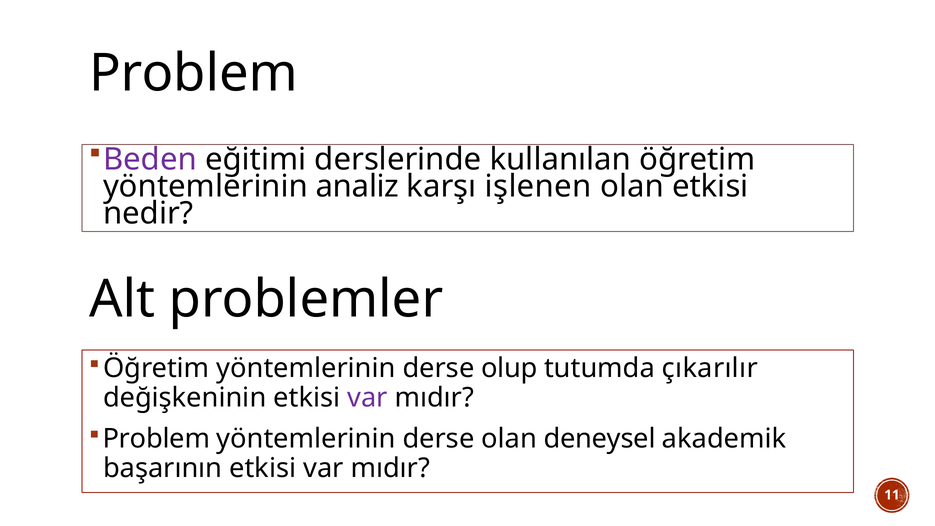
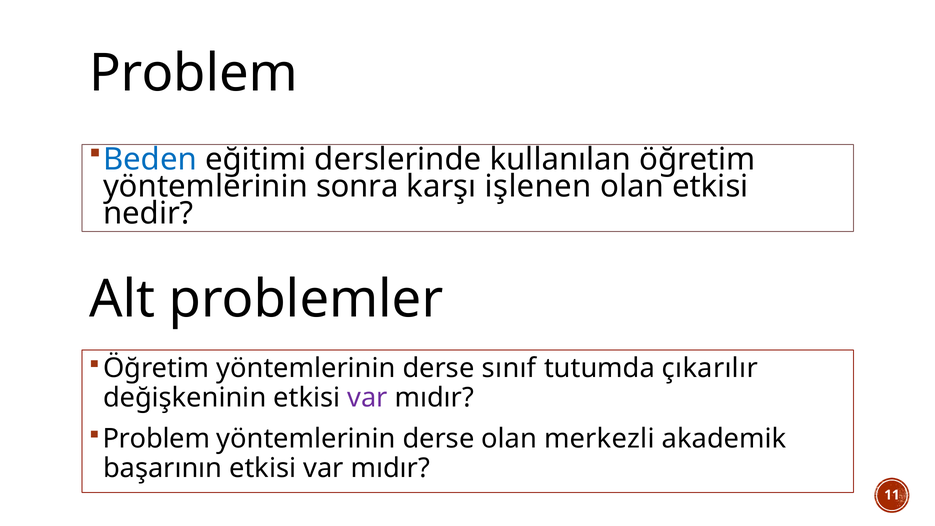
Beden colour: purple -> blue
analiz: analiz -> sonra
olup: olup -> sınıf
deneysel: deneysel -> merkezli
